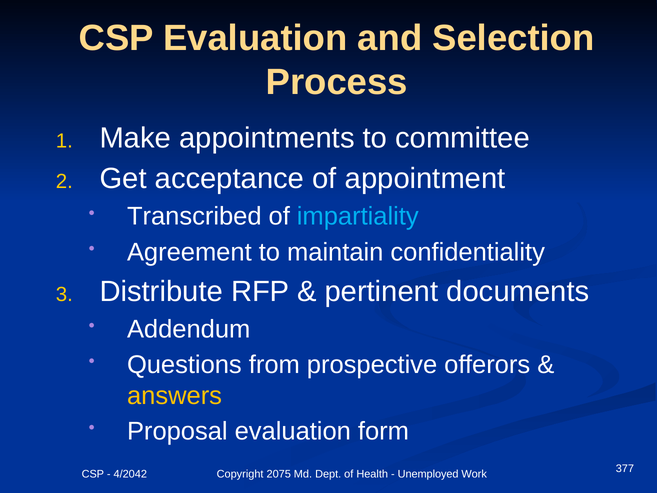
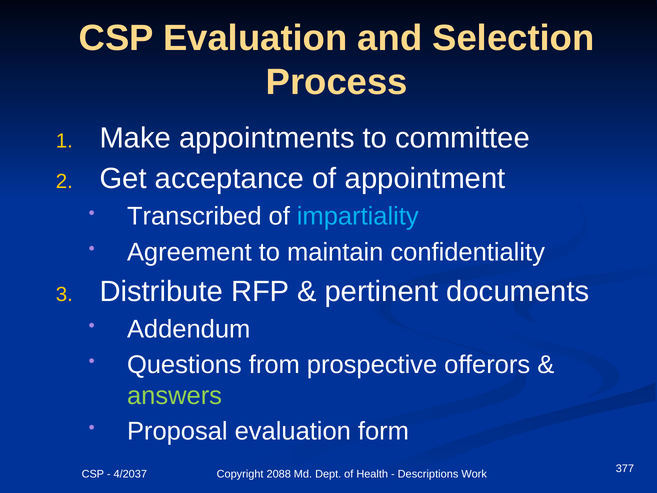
answers colour: yellow -> light green
4/2042: 4/2042 -> 4/2037
2075: 2075 -> 2088
Unemployed: Unemployed -> Descriptions
